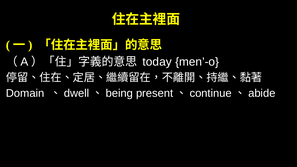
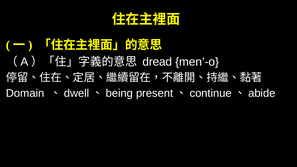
today: today -> dread
